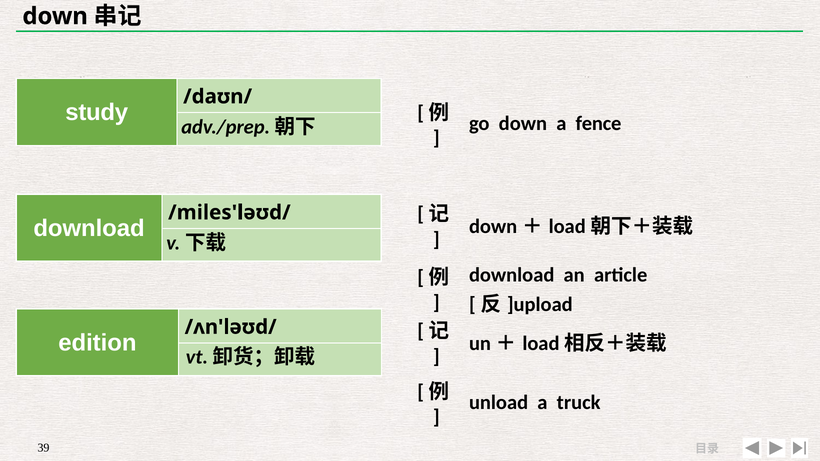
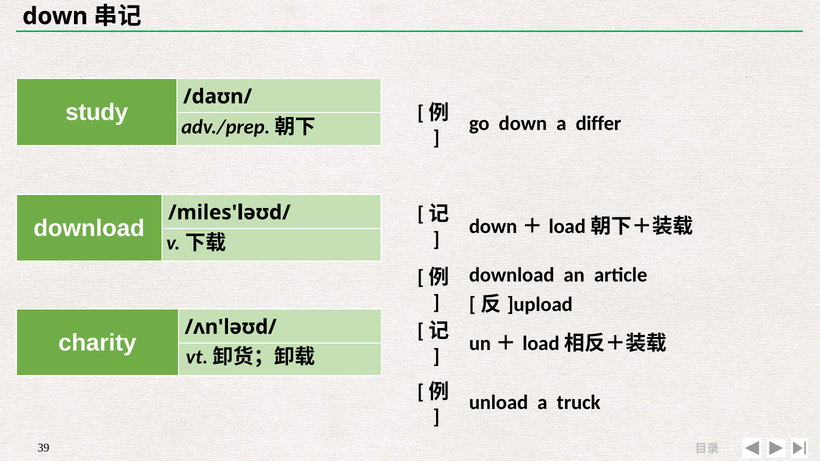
fence: fence -> differ
edition: edition -> charity
